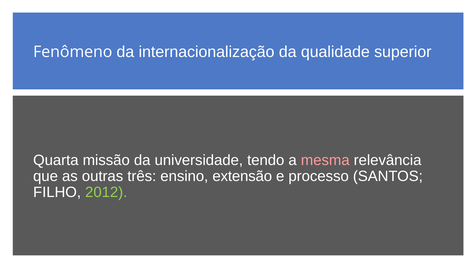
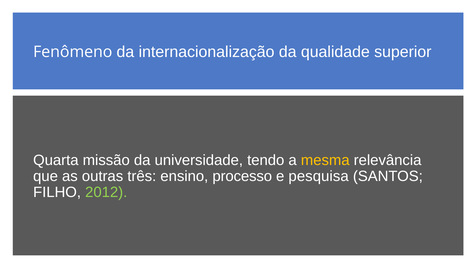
mesma colour: pink -> yellow
extensão: extensão -> processo
processo: processo -> pesquisa
